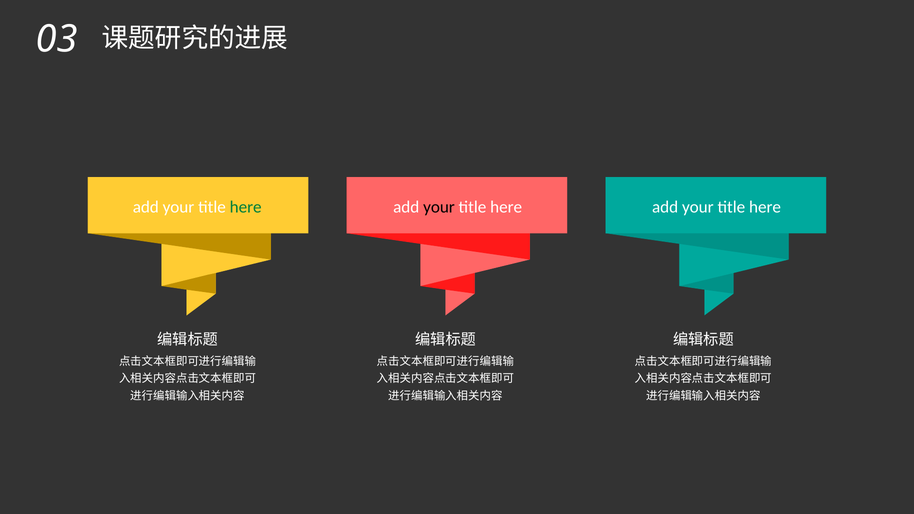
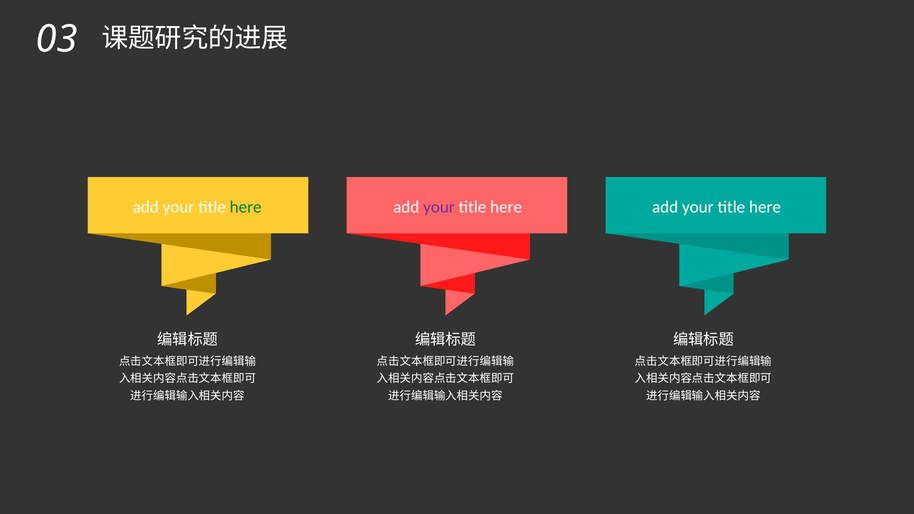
your at (439, 207) colour: black -> purple
